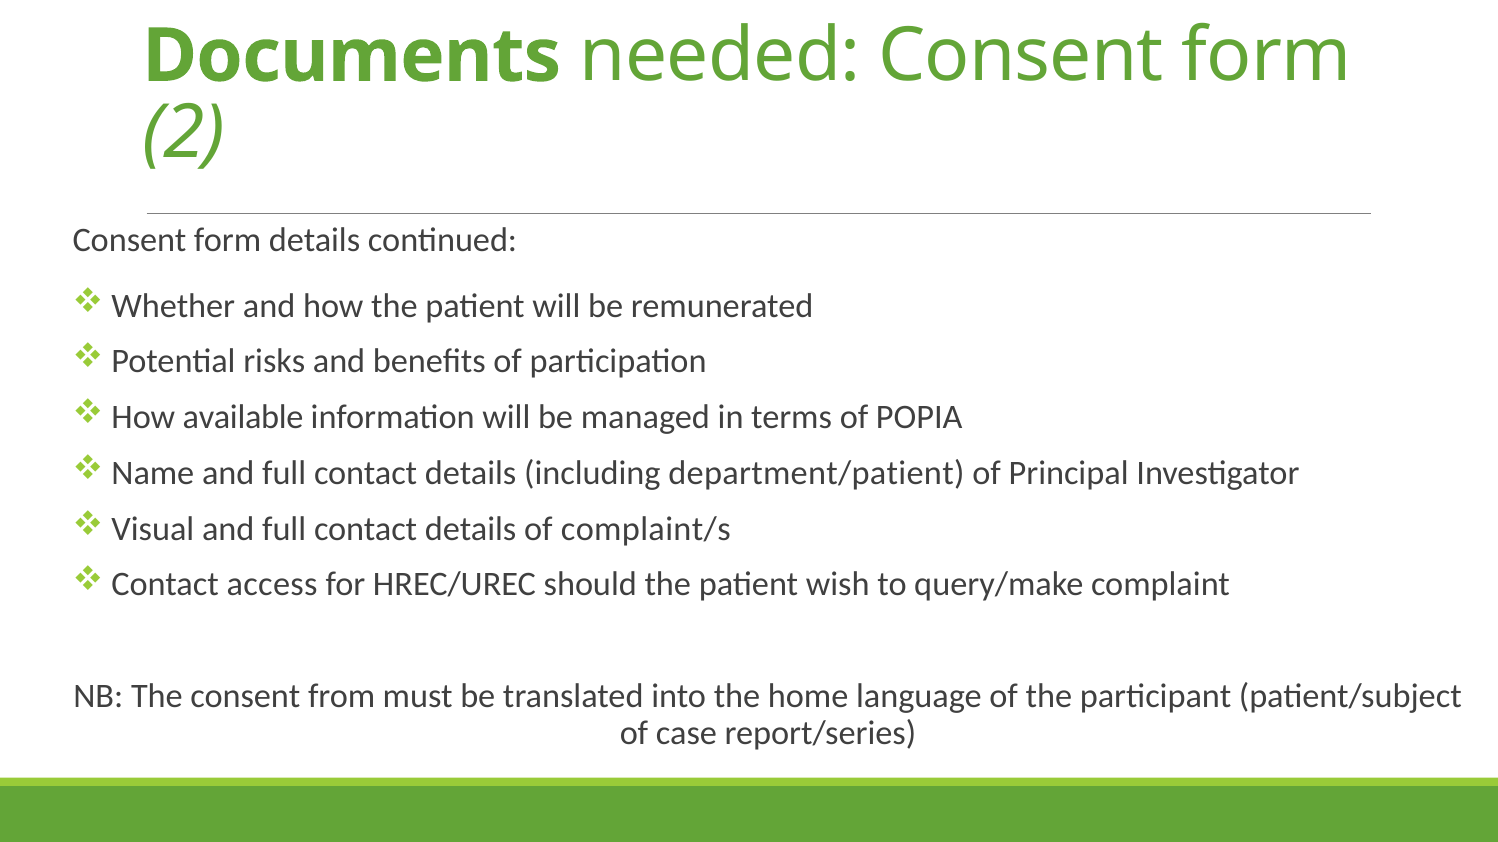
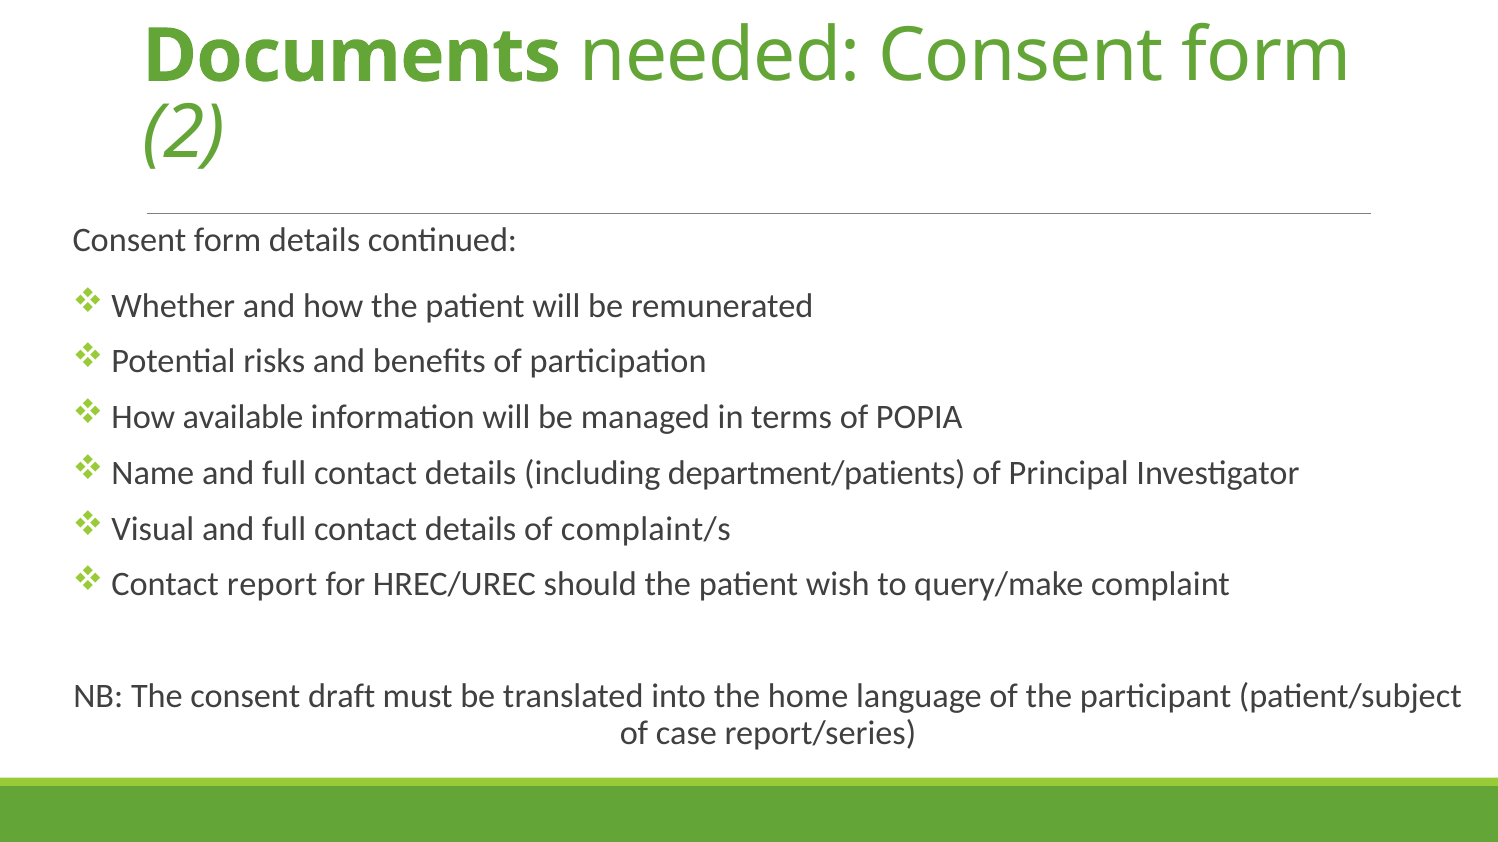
department/patient: department/patient -> department/patients
access: access -> report
from: from -> draft
